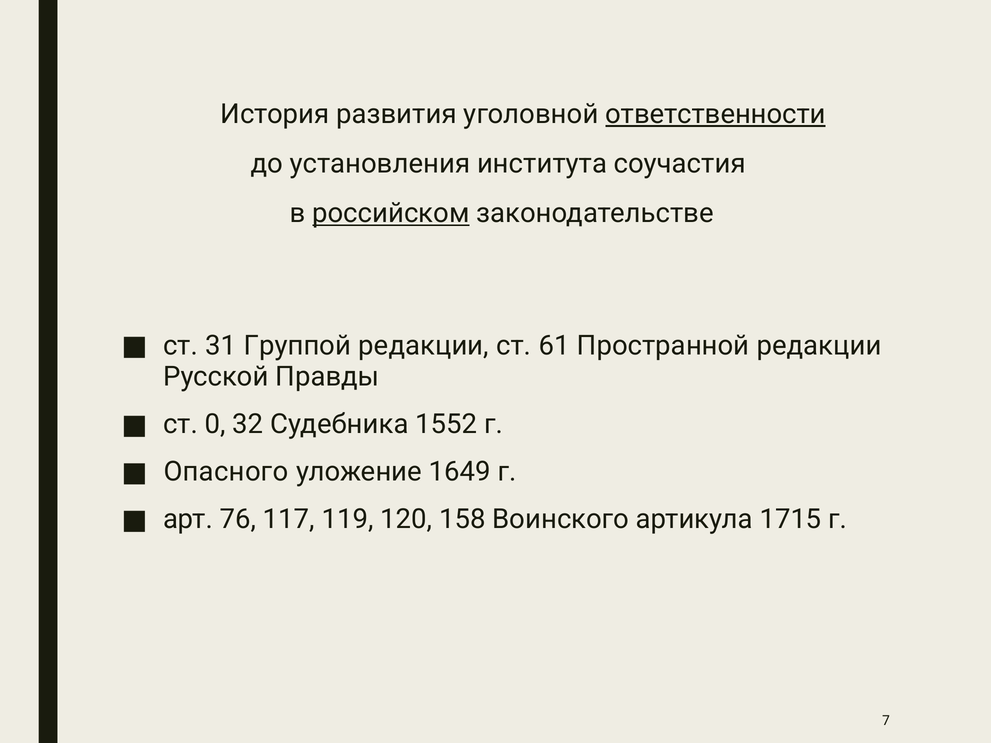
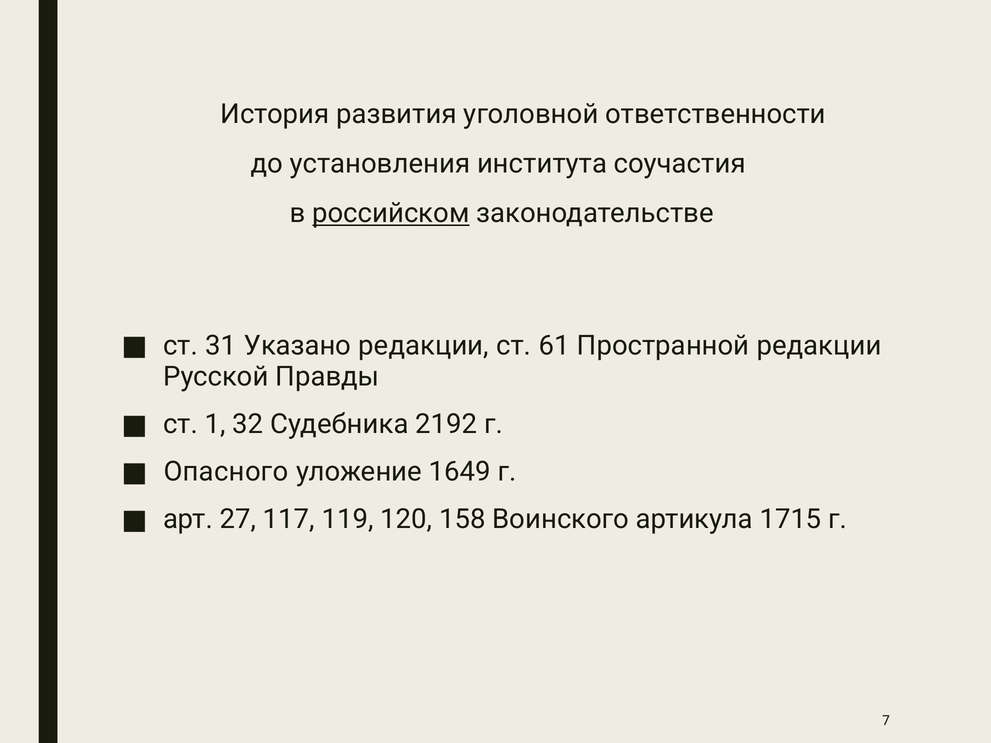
ответственности underline: present -> none
Группой: Группой -> Указано
0: 0 -> 1
1552: 1552 -> 2192
76: 76 -> 27
